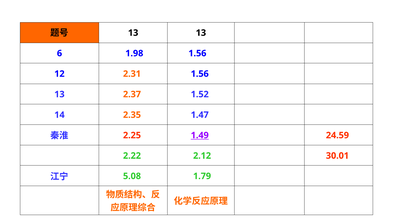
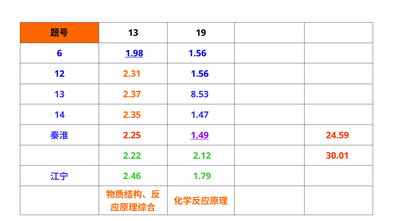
13 13: 13 -> 19
1.98 underline: none -> present
1.52: 1.52 -> 8.53
5.08: 5.08 -> 2.46
